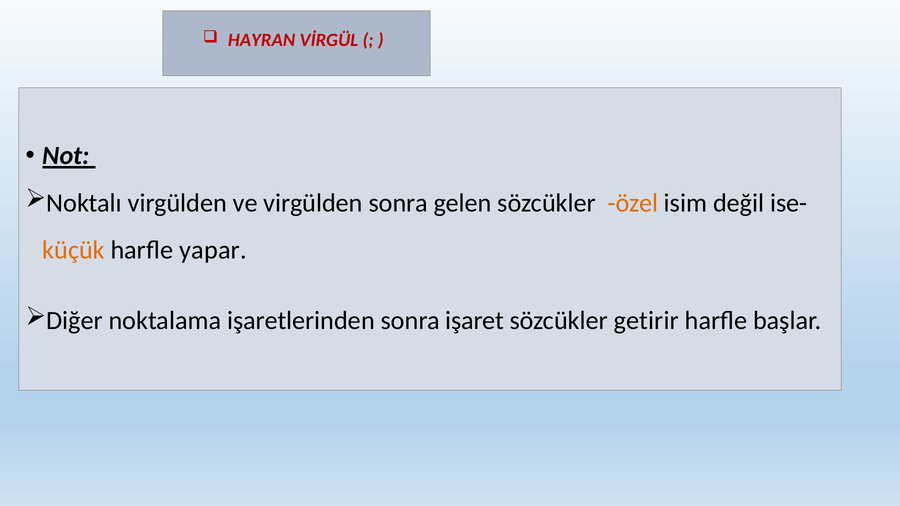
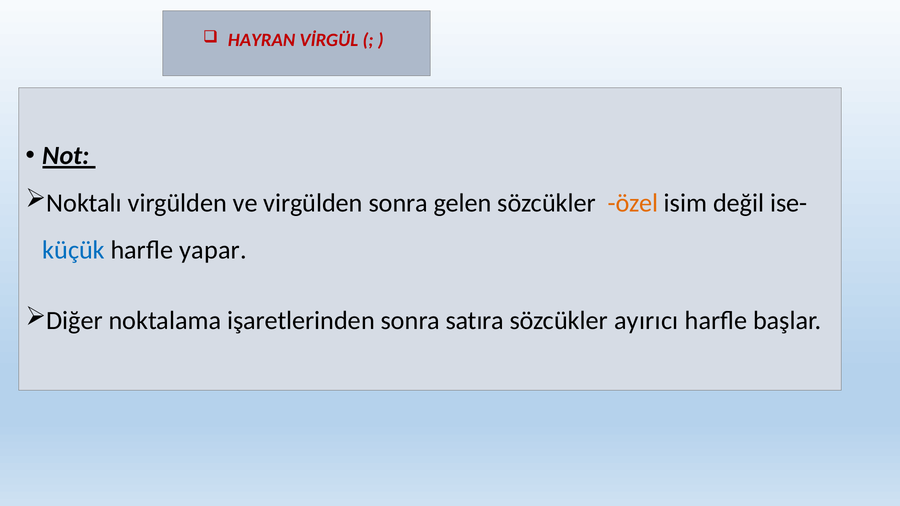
küçük colour: orange -> blue
işaret: işaret -> satıra
getirir: getirir -> ayırıcı
